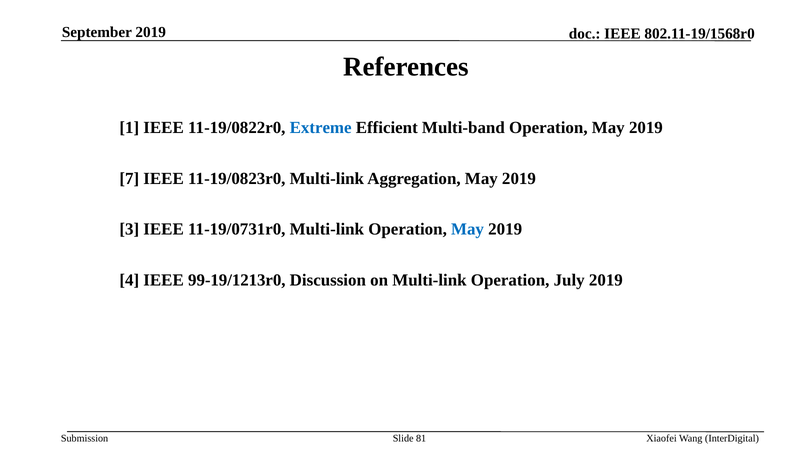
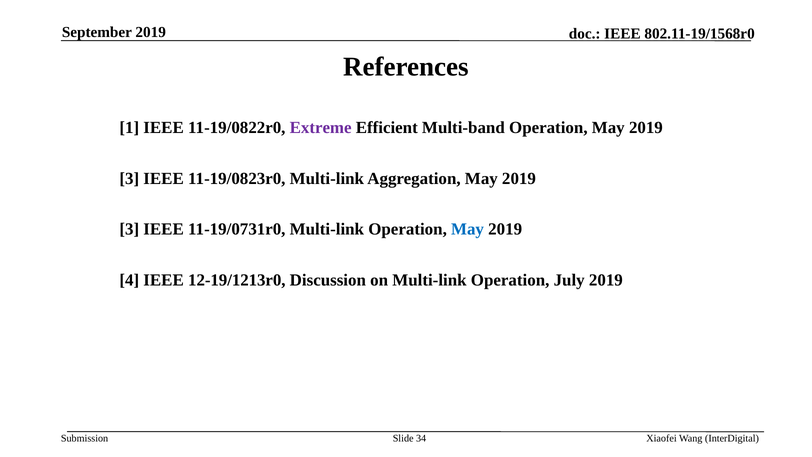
Extreme colour: blue -> purple
7 at (129, 178): 7 -> 3
99-19/1213r0: 99-19/1213r0 -> 12-19/1213r0
81: 81 -> 34
